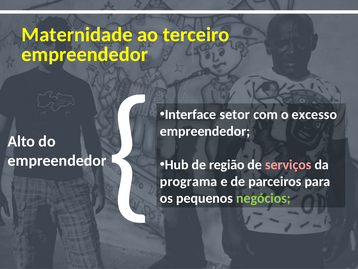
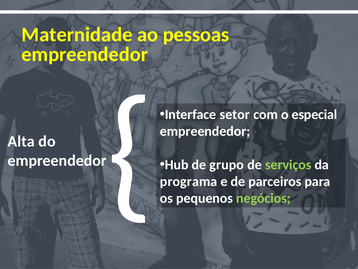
terceiro: terceiro -> pessoas
Alto: Alto -> Alta
excesso: excesso -> especial
região: região -> grupo
serviços colour: pink -> light green
